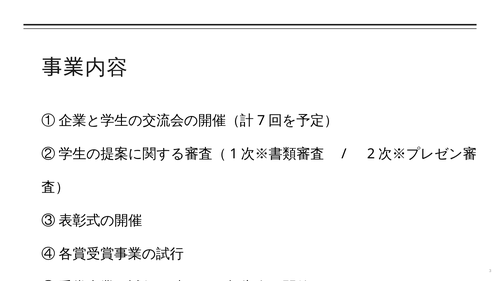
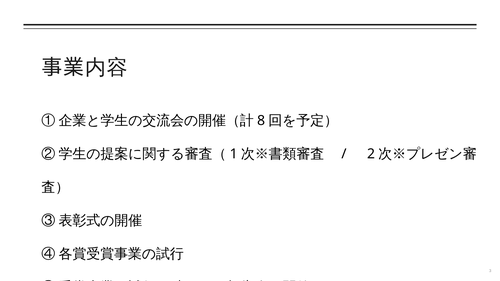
7: 7 -> 8
